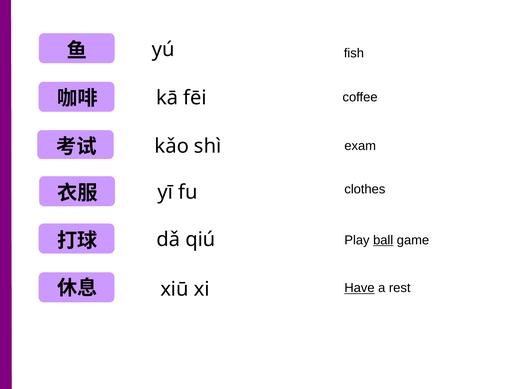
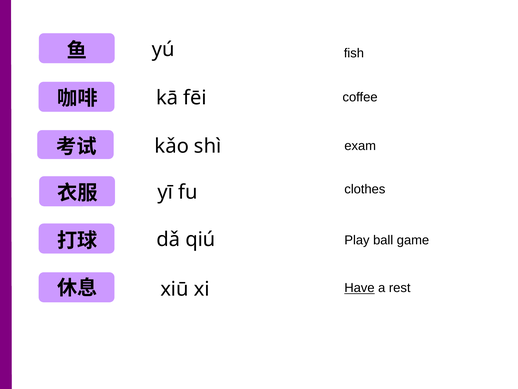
ball underline: present -> none
